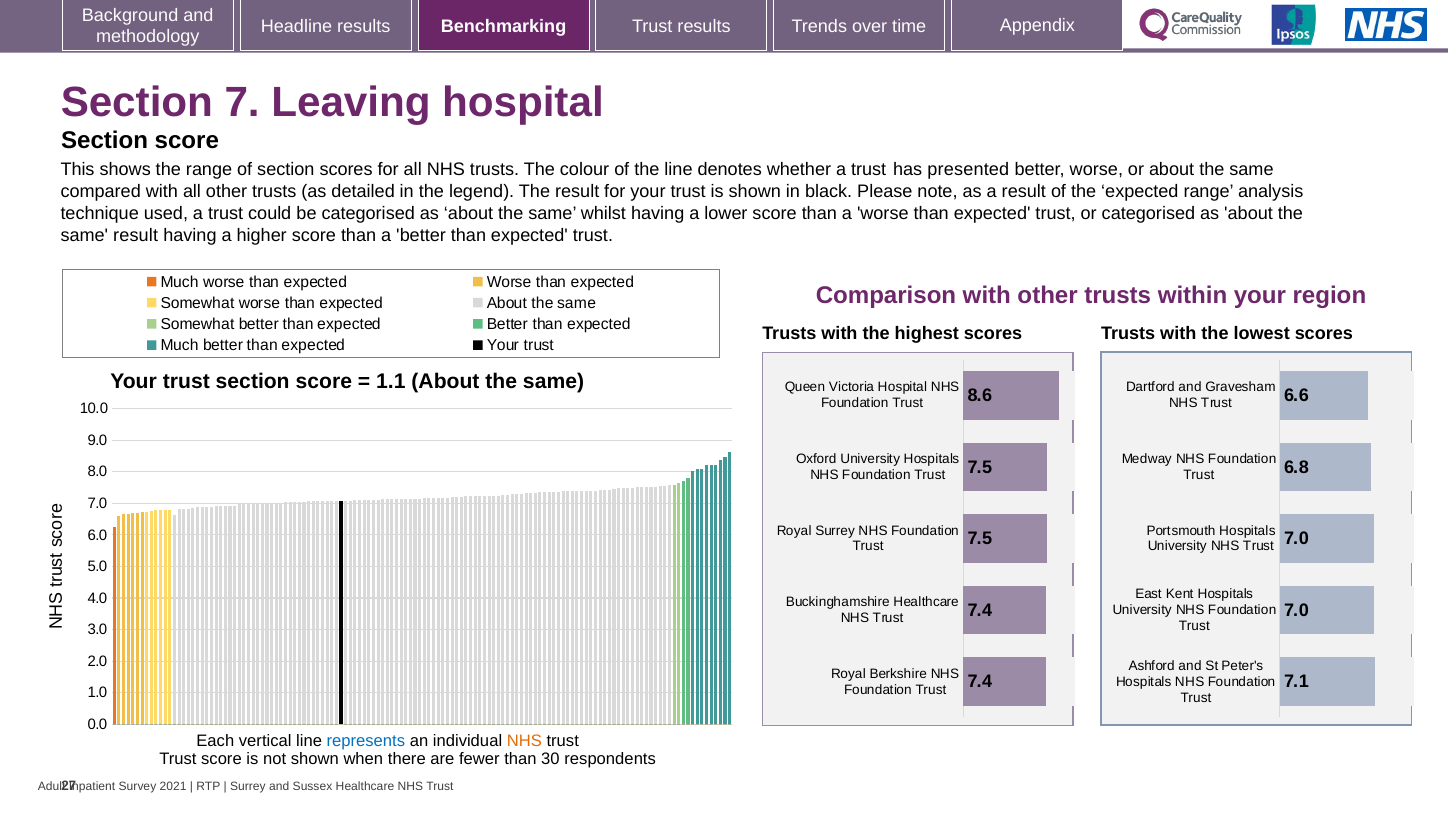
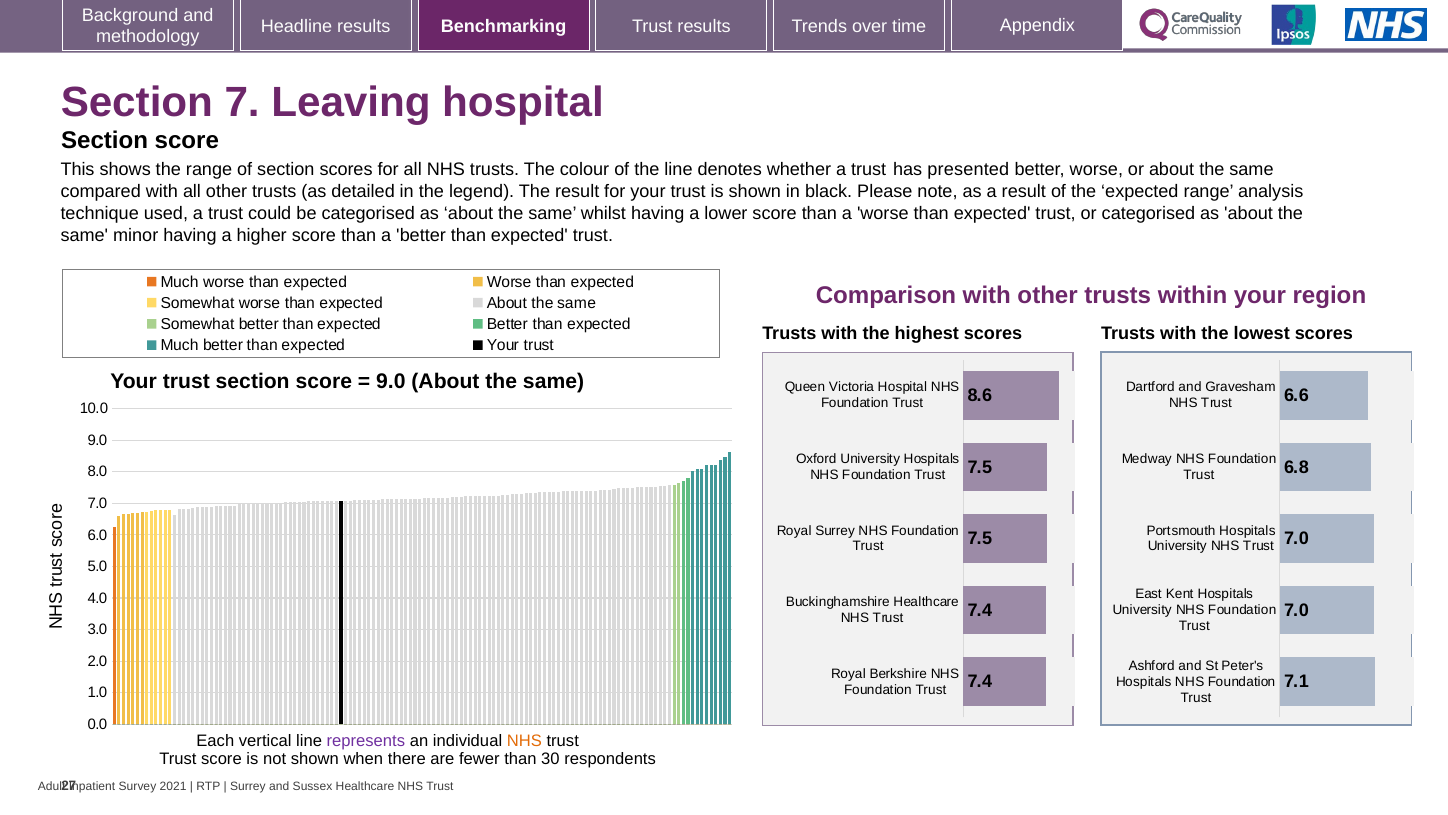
same result: result -> minor
1.1 at (391, 382): 1.1 -> 9.0
represents colour: blue -> purple
